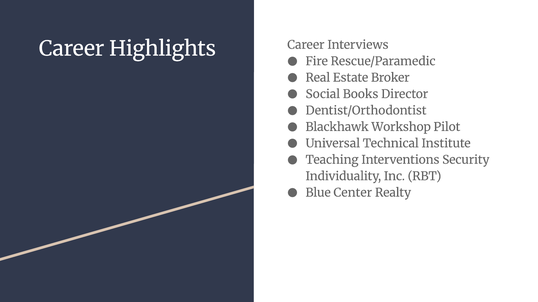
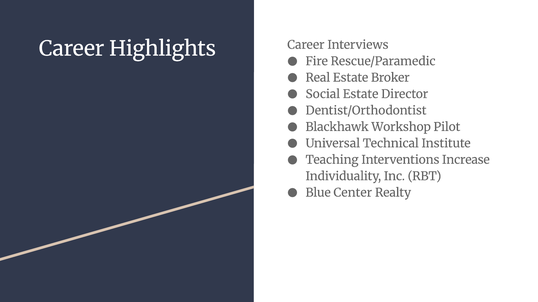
Social Books: Books -> Estate
Security: Security -> Increase
